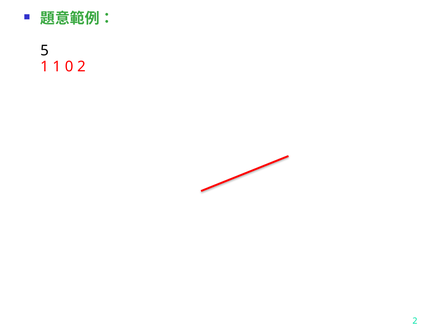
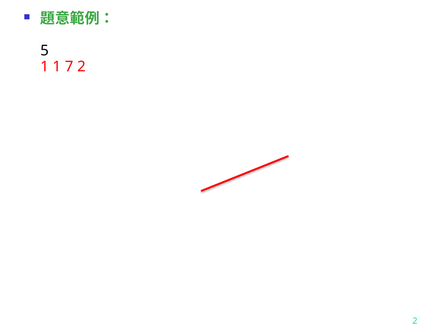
0: 0 -> 7
